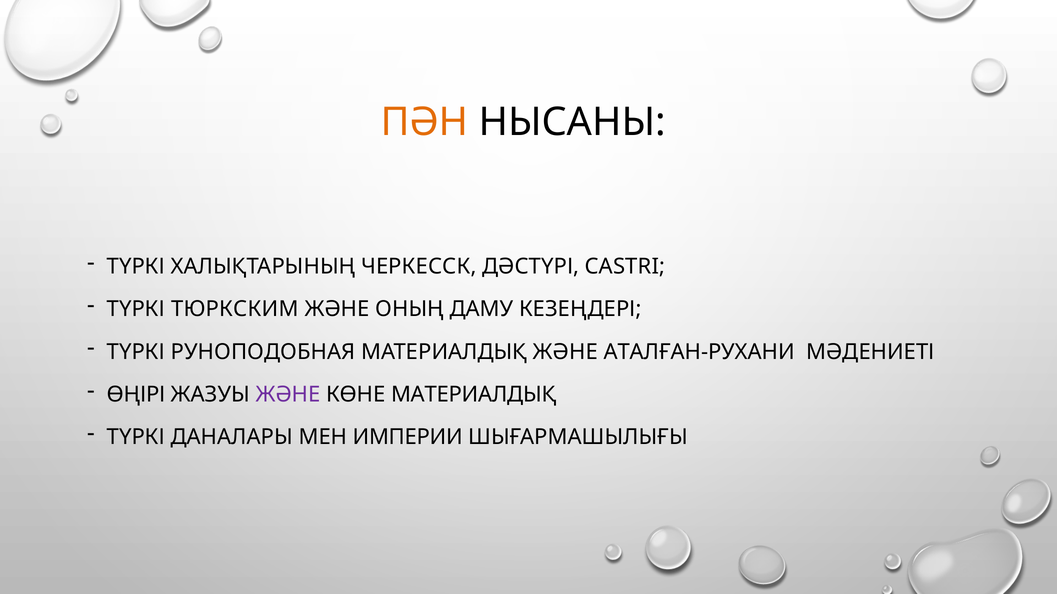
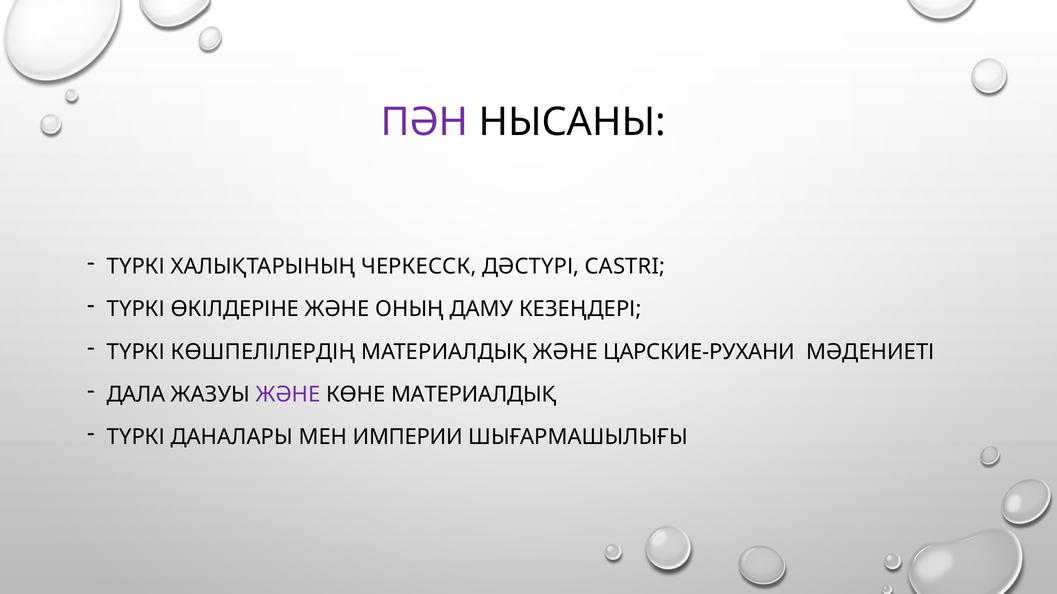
ПӘН colour: orange -> purple
ТЮРКСКИМ: ТЮРКСКИМ -> ӨКІЛДЕРІНЕ
РУНОПОДОБНАЯ: РУНОПОДОБНАЯ -> КӨШПЕЛІЛЕРДІҢ
АТАЛҒАН-РУХАНИ: АТАЛҒАН-РУХАНИ -> ЦАРСКИЕ-РУХАНИ
ӨҢІРІ: ӨҢІРІ -> ДАЛА
